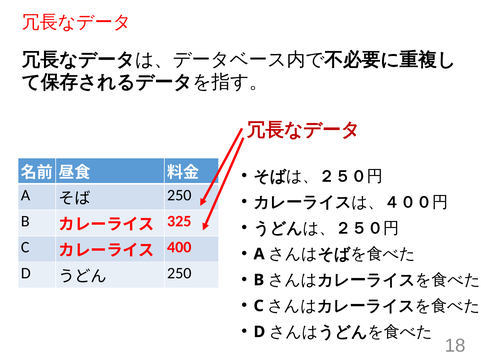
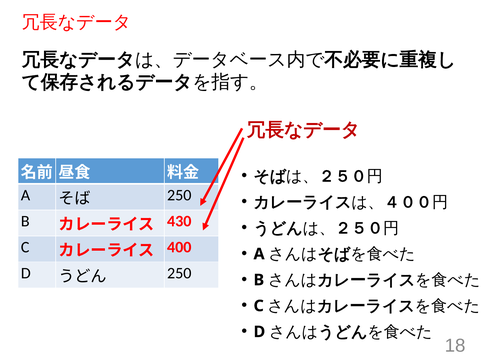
325: 325 -> 430
